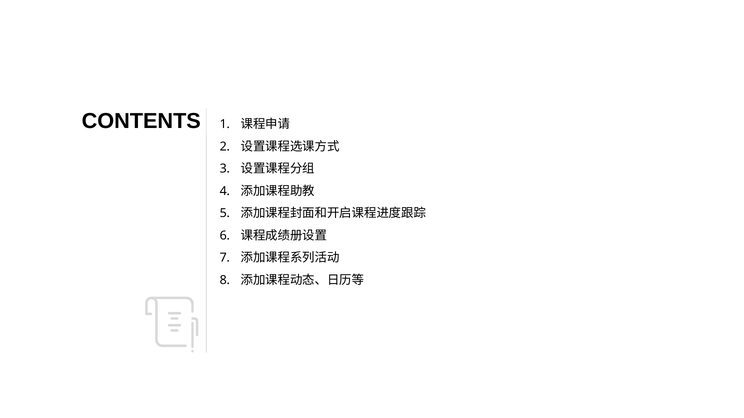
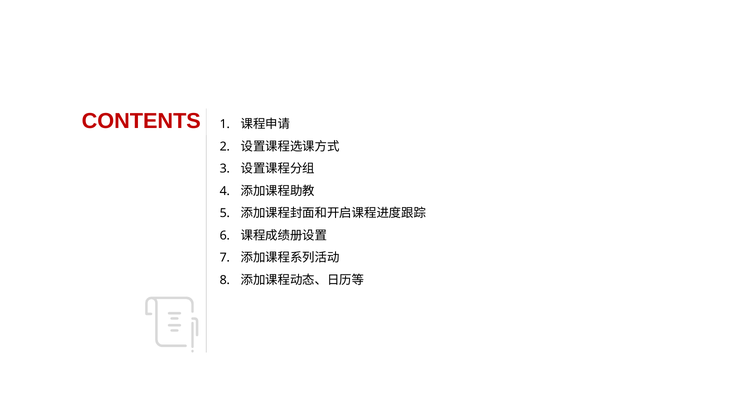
CONTENTS colour: black -> red
